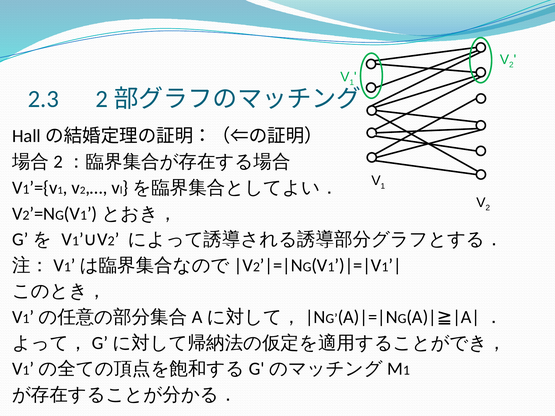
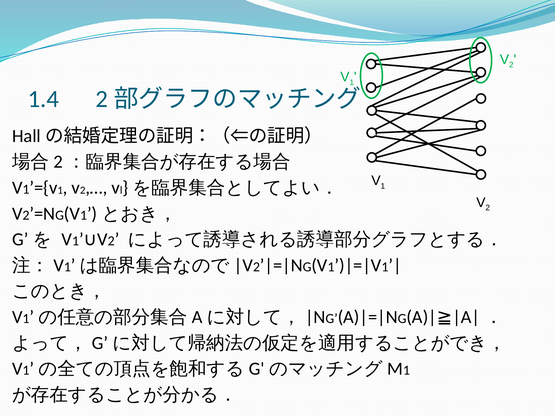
2.3: 2.3 -> 1.4
